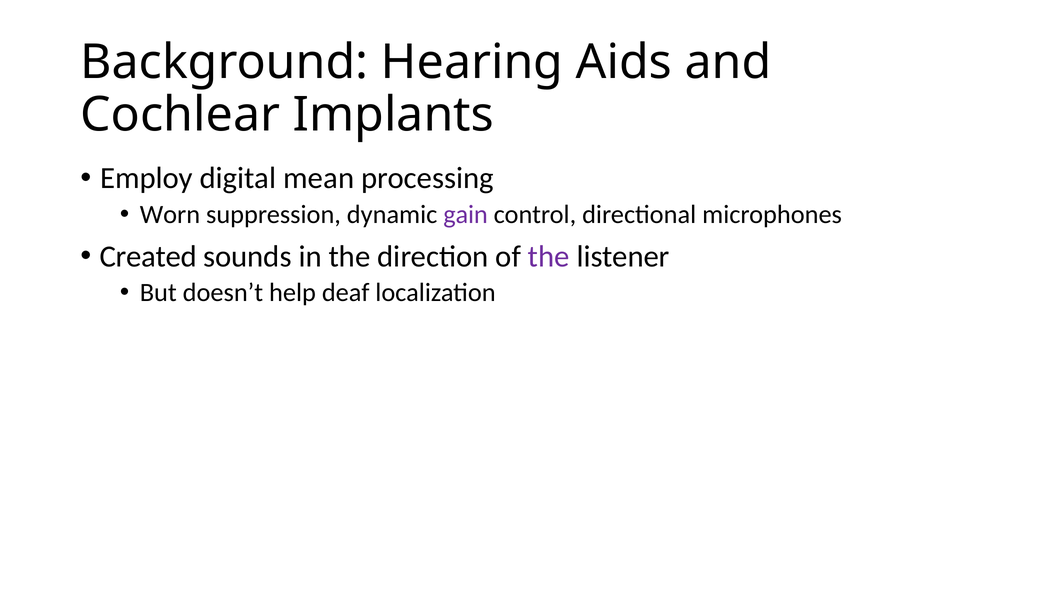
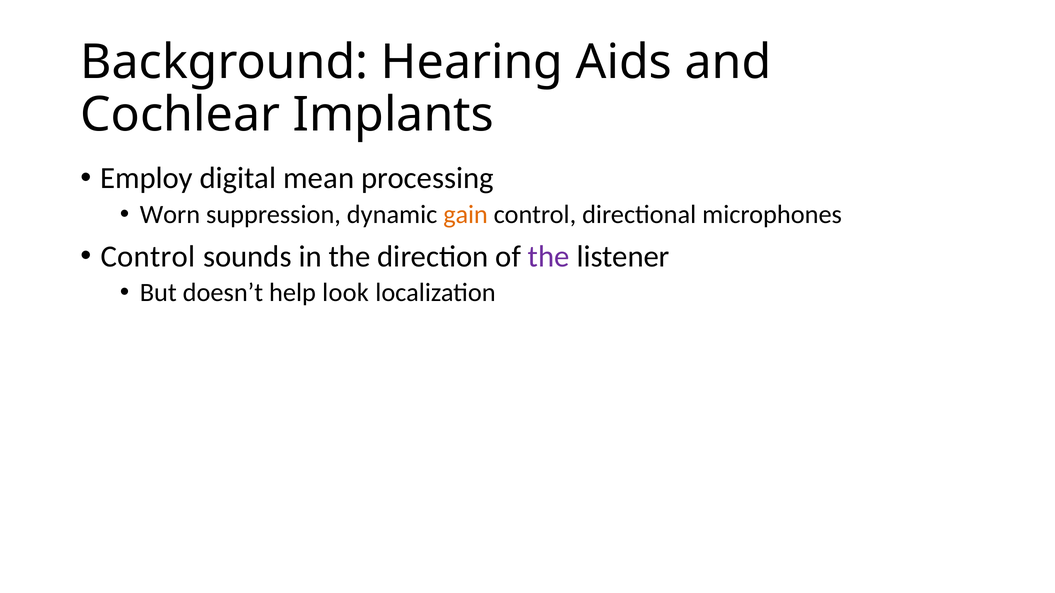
gain colour: purple -> orange
Created at (148, 257): Created -> Control
deaf: deaf -> look
